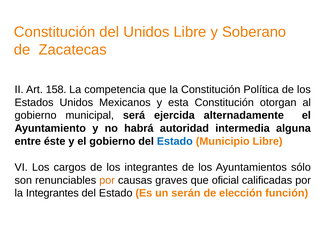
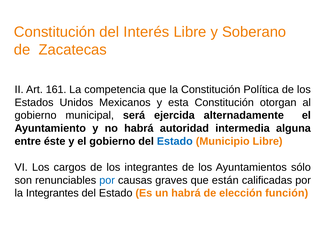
del Unidos: Unidos -> Interés
158: 158 -> 161
por at (107, 180) colour: orange -> blue
oficial: oficial -> están
un serán: serán -> habrá
